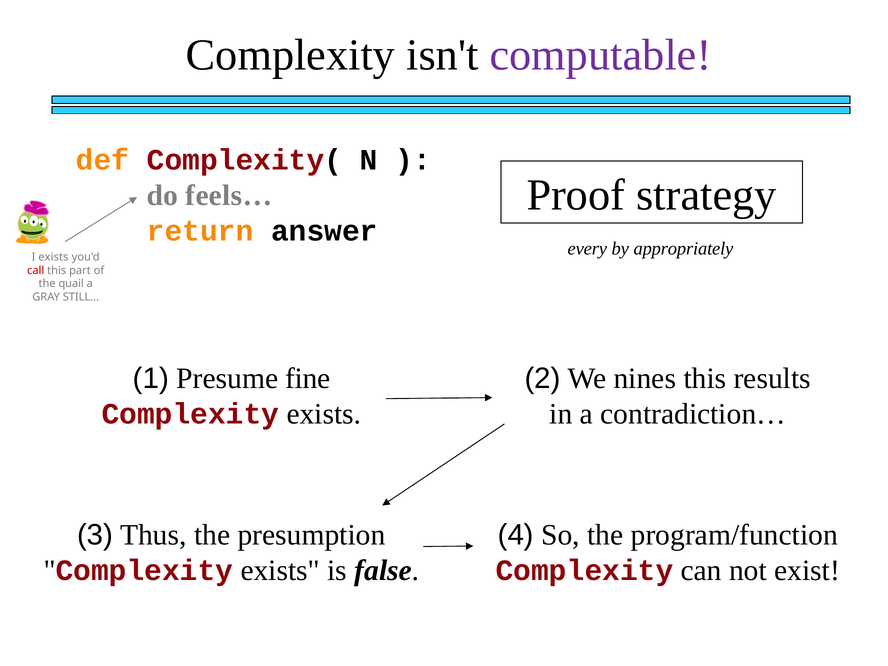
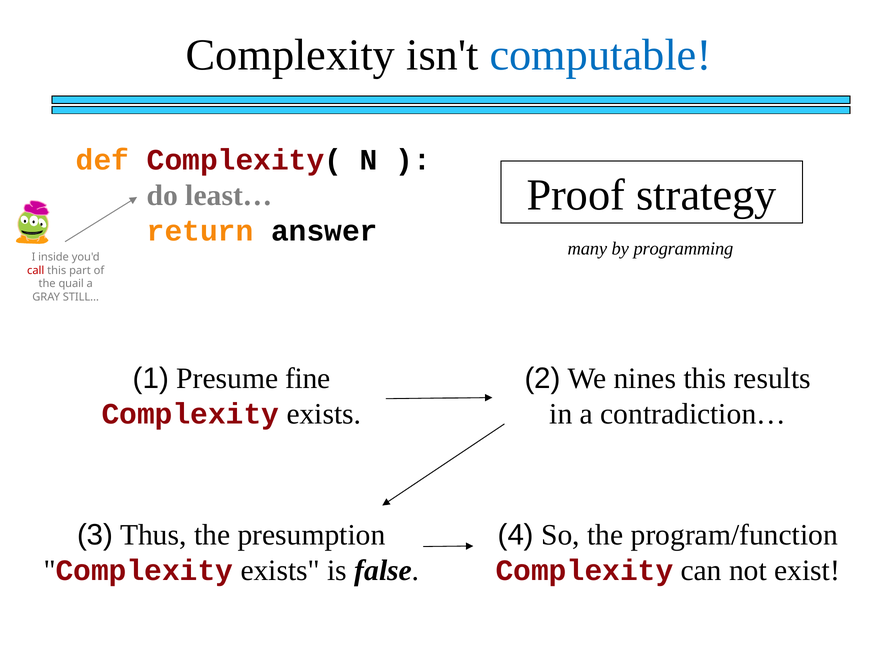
computable colour: purple -> blue
feels…: feels… -> least…
every: every -> many
appropriately: appropriately -> programming
I exists: exists -> inside
